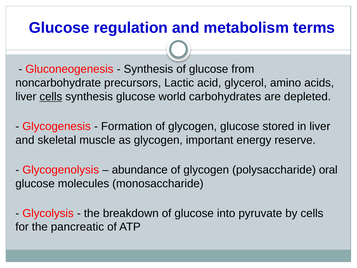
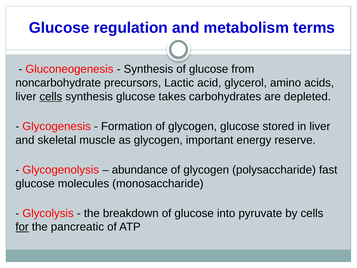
world: world -> takes
oral: oral -> fast
for underline: none -> present
